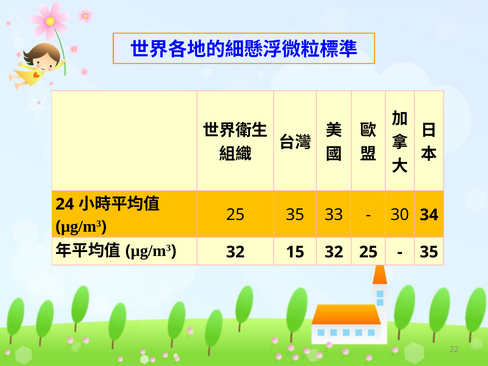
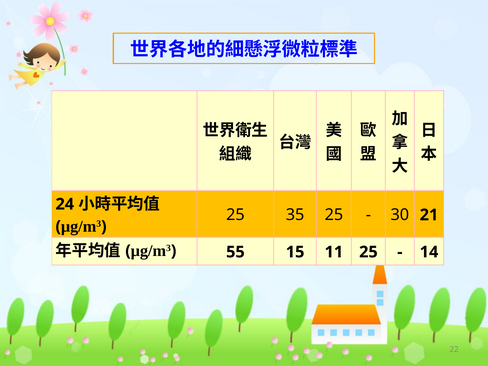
35 33: 33 -> 25
34: 34 -> 21
32 at (235, 252): 32 -> 55
15 32: 32 -> 11
35 at (429, 252): 35 -> 14
